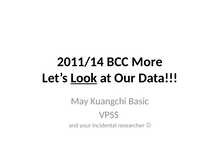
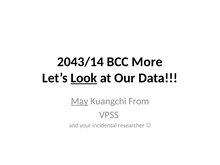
2011/14: 2011/14 -> 2043/14
May underline: none -> present
Basic: Basic -> From
